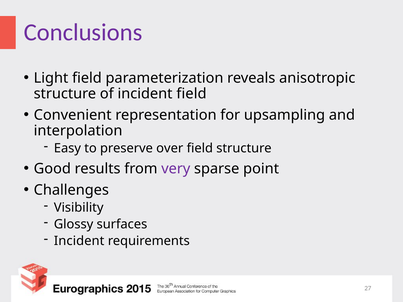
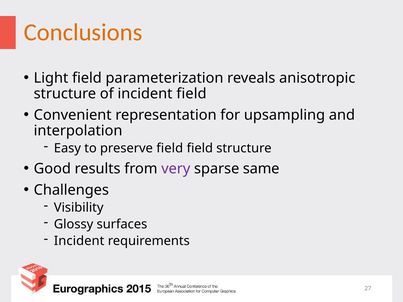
Conclusions colour: purple -> orange
preserve over: over -> field
point: point -> same
